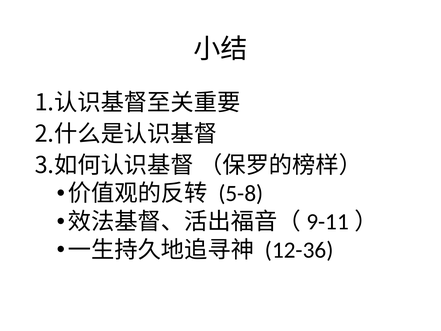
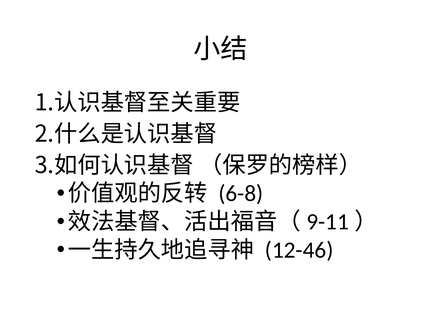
5-8: 5-8 -> 6-8
12-36: 12-36 -> 12-46
